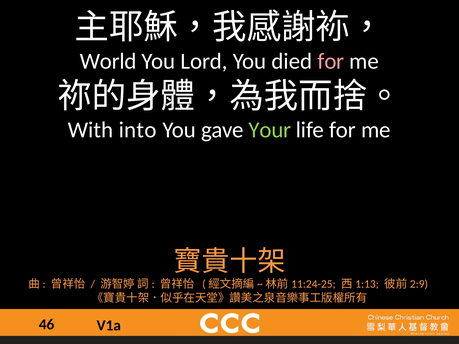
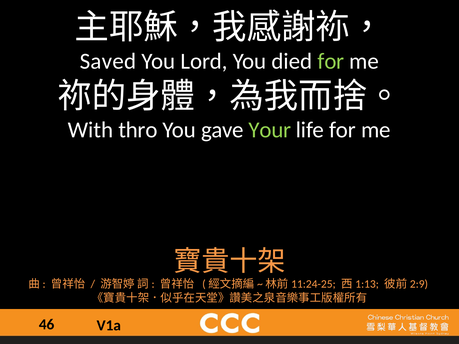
World: World -> Saved
for at (331, 61) colour: pink -> light green
into: into -> thro
